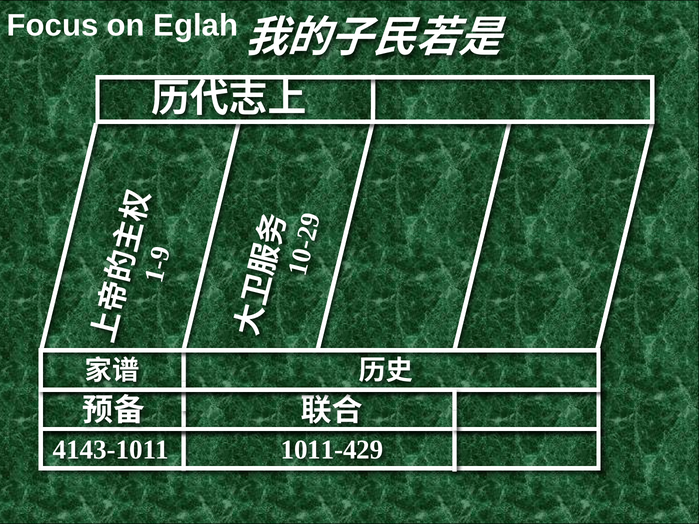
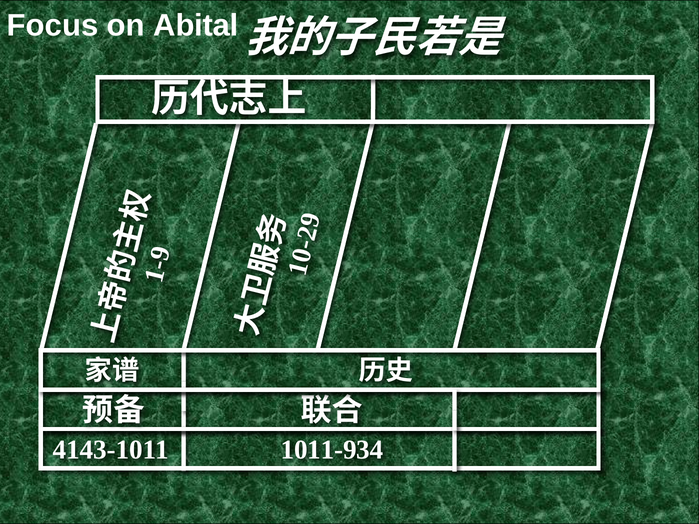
Eglah: Eglah -> Abital
1011-429: 1011-429 -> 1011-934
